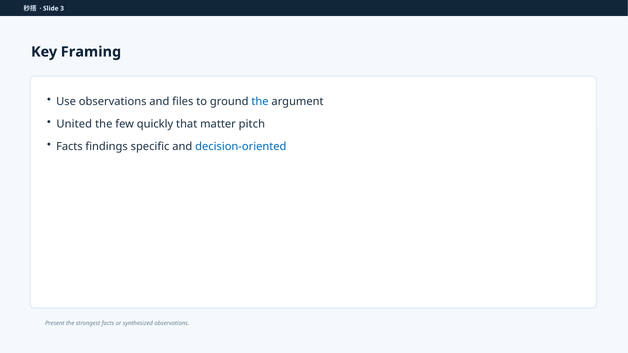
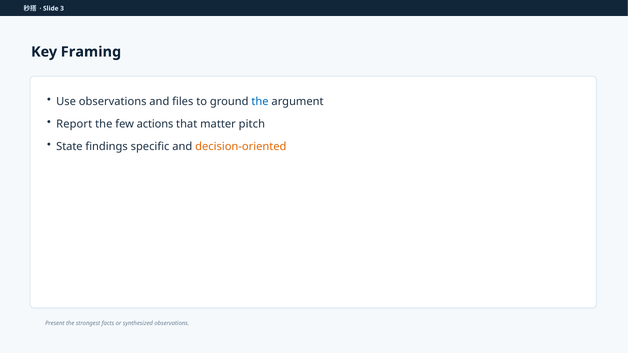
United: United -> Report
quickly: quickly -> actions
Facts at (69, 147): Facts -> State
decision-oriented colour: blue -> orange
